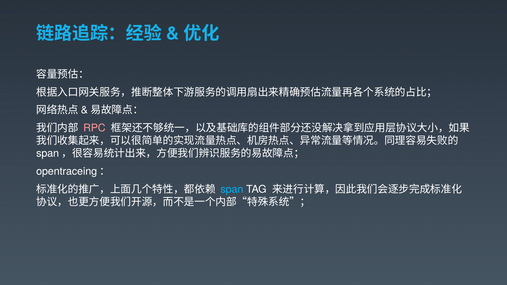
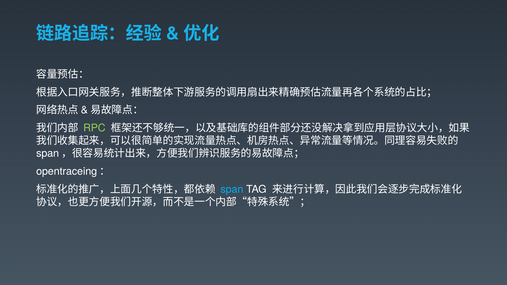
RPC colour: pink -> light green
